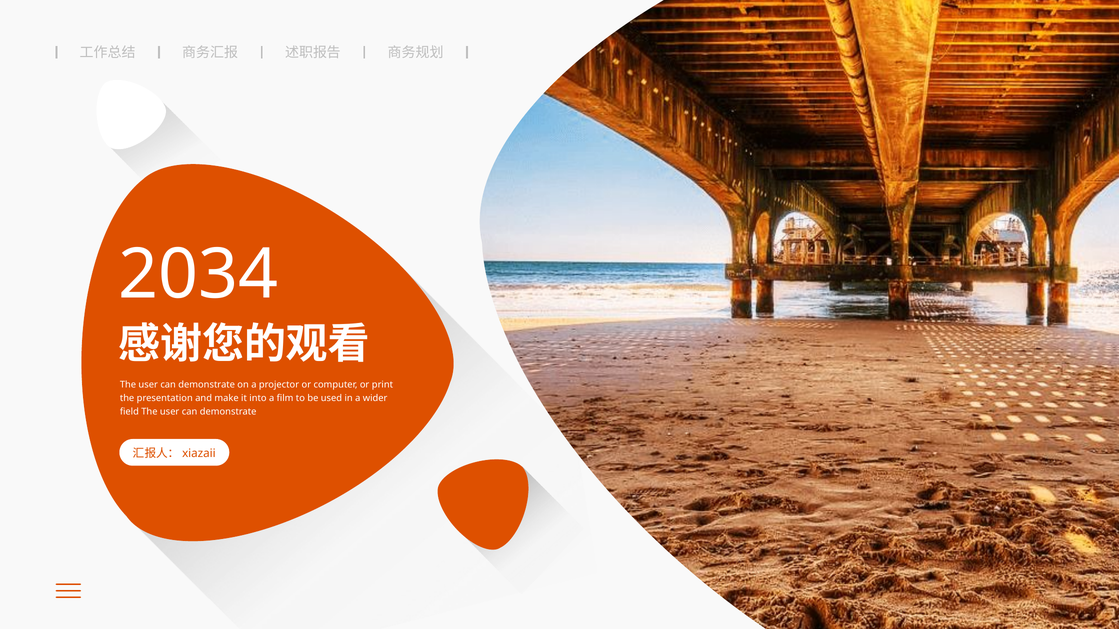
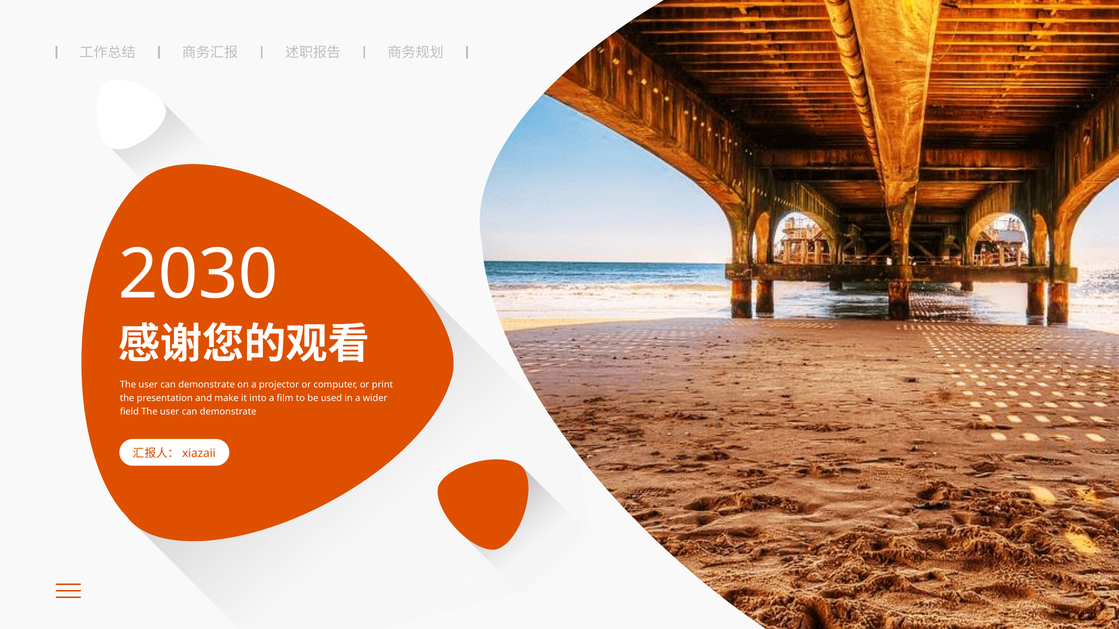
2034: 2034 -> 2030
